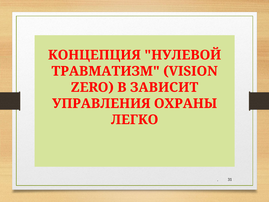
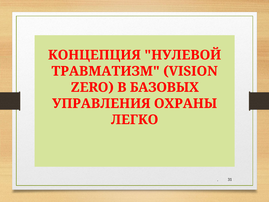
ЗАВИСИТ: ЗАВИСИТ -> БАЗОВЫХ
